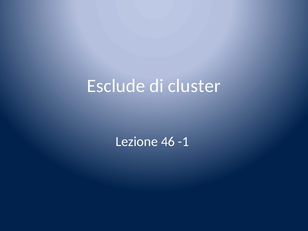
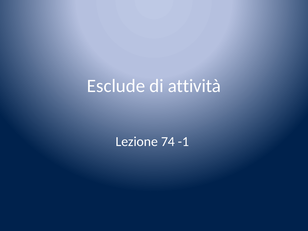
cluster: cluster -> attività
46: 46 -> 74
